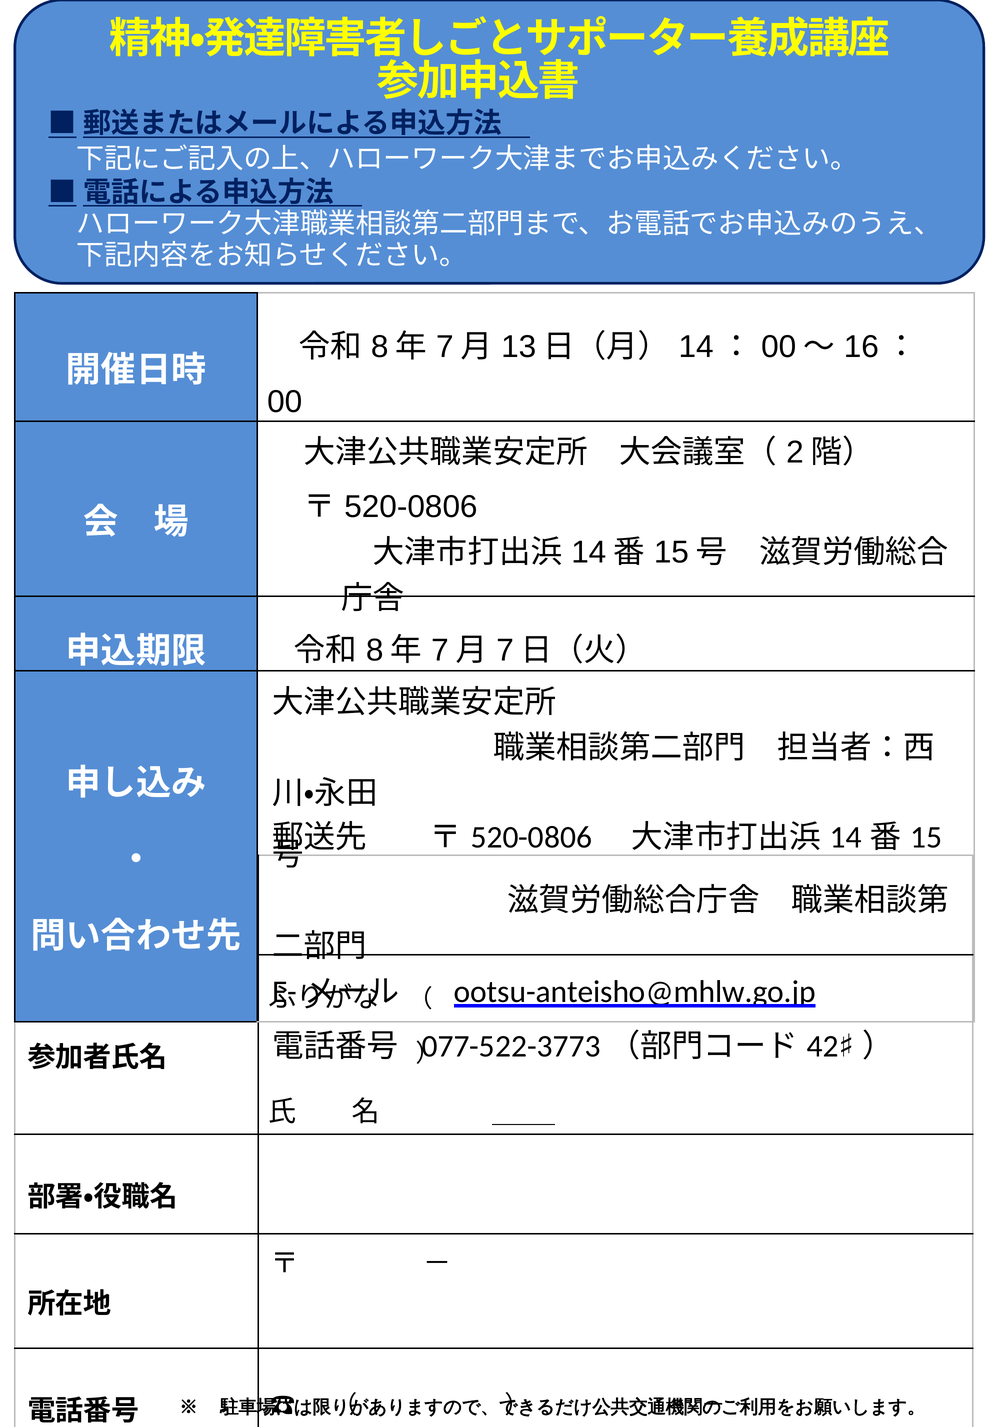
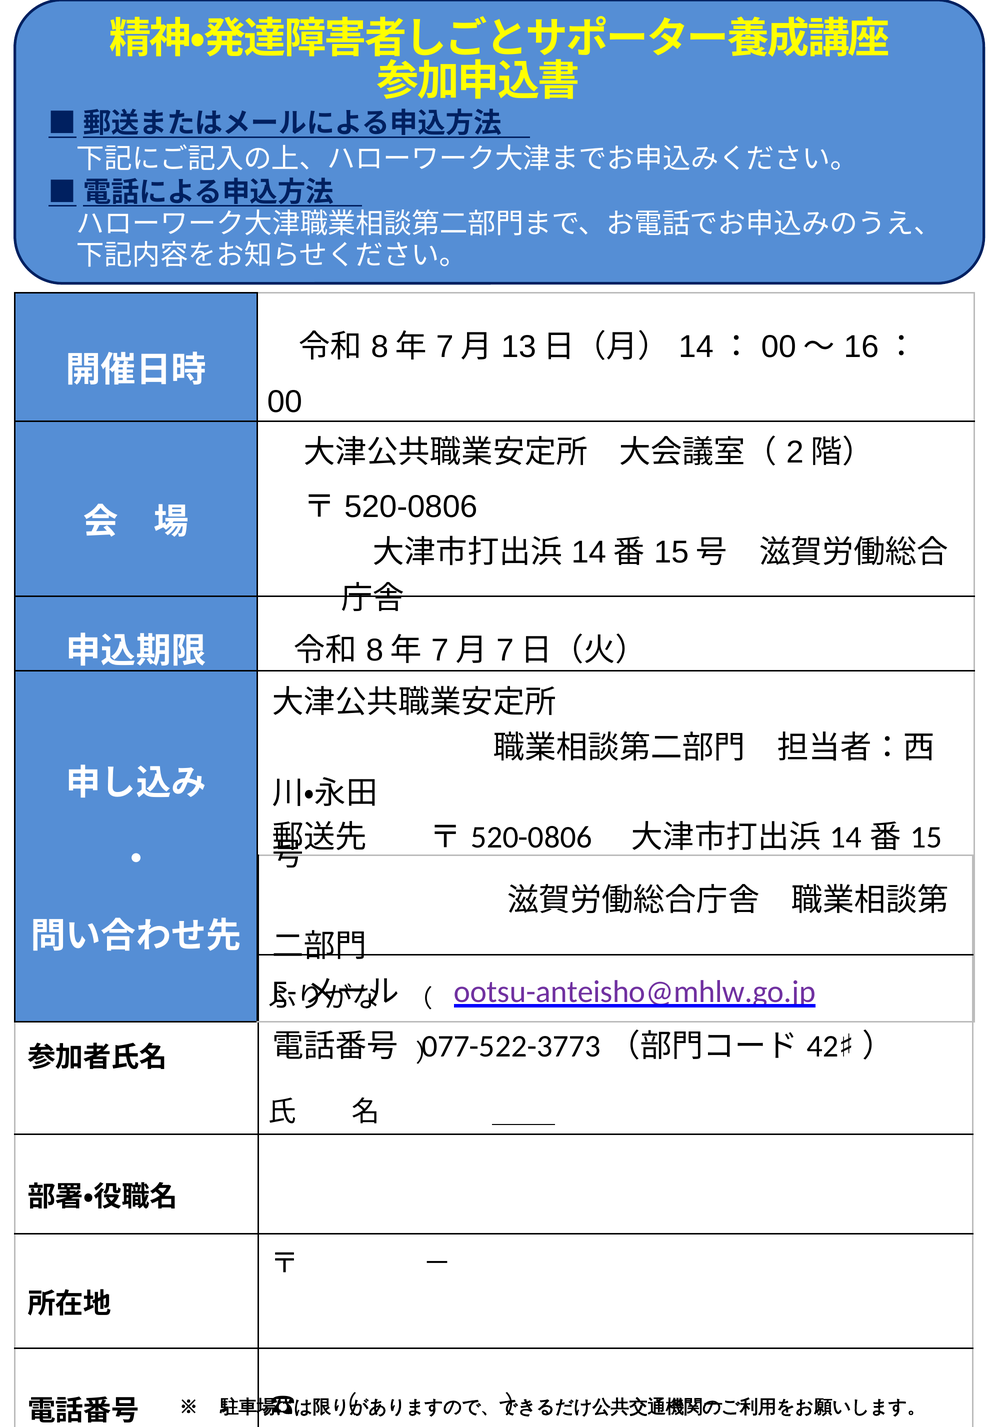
ootsu-anteisho@mhlw.go.jp colour: black -> purple
